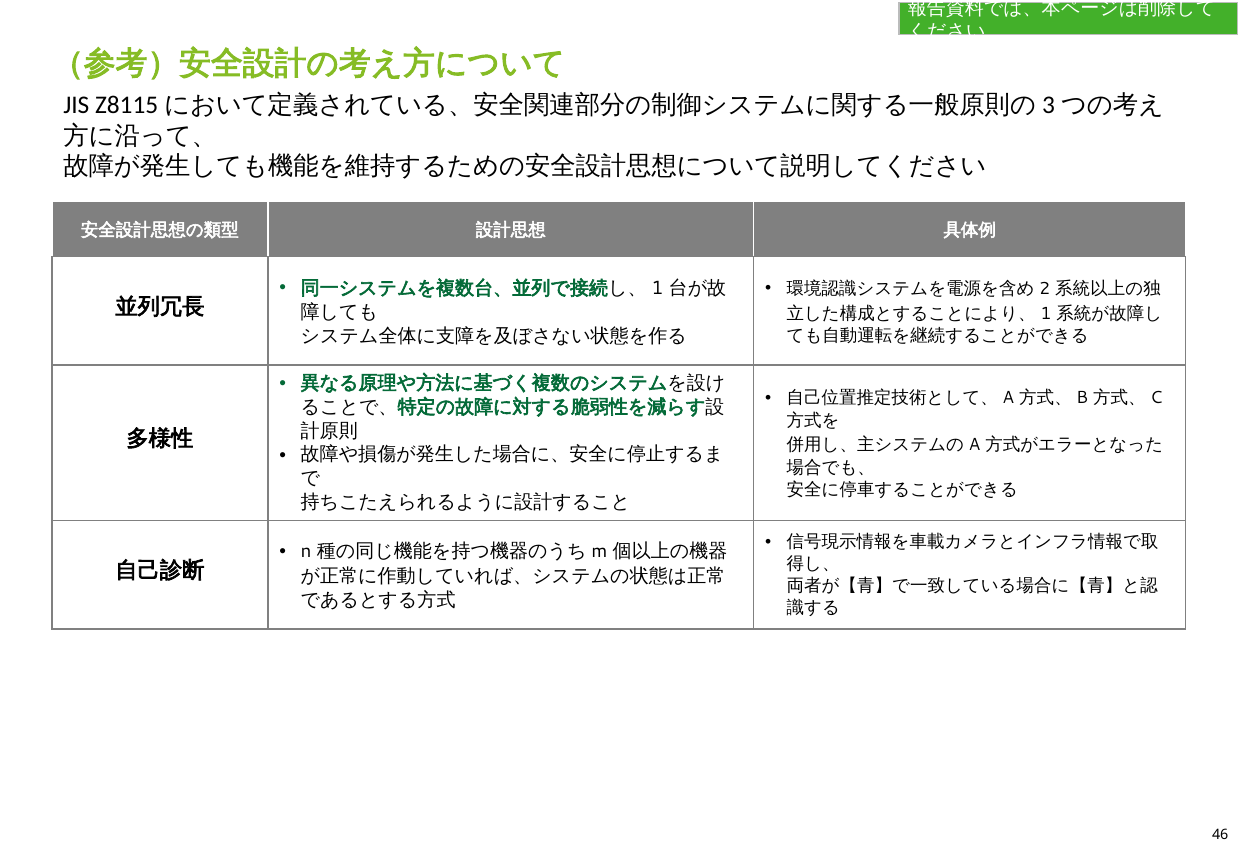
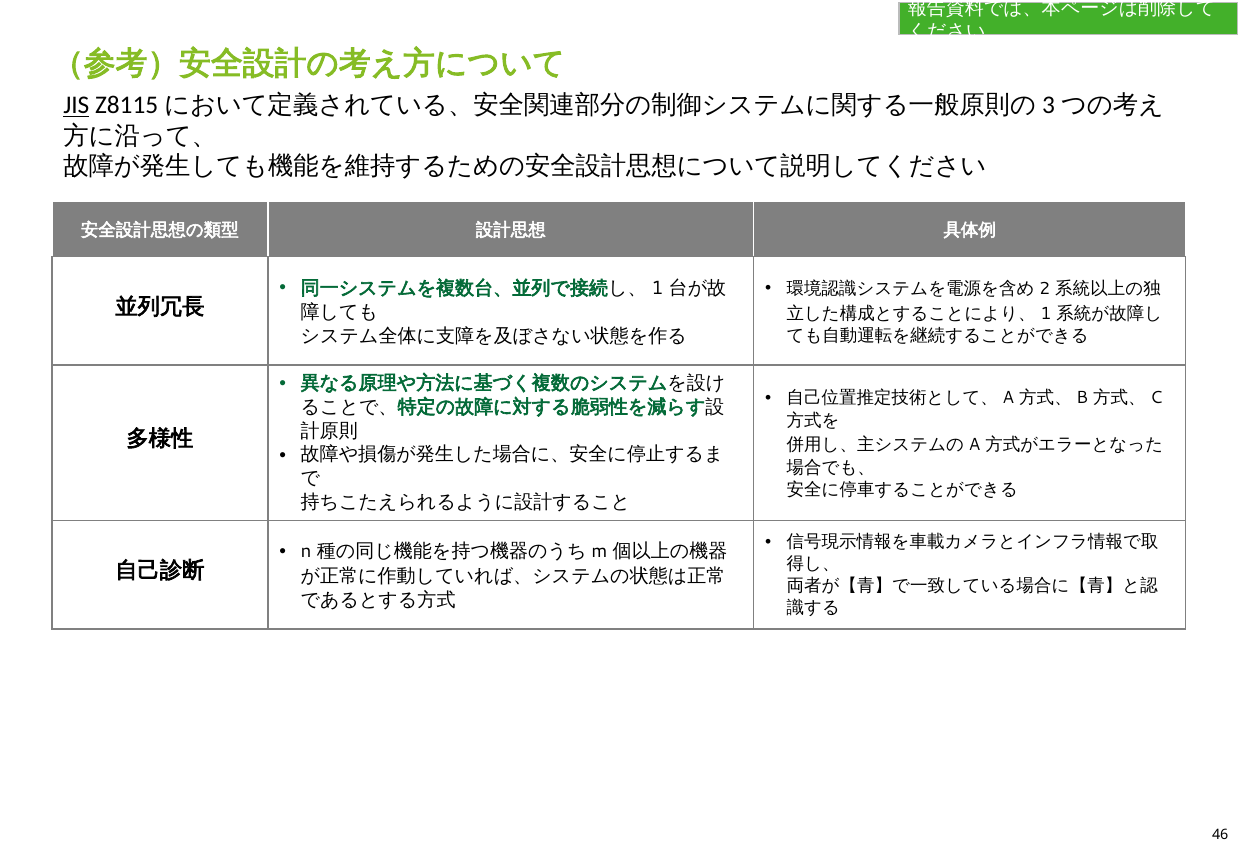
JIS underline: none -> present
